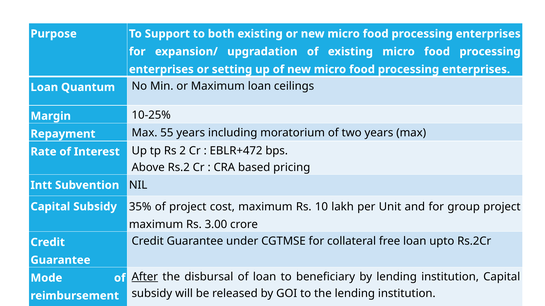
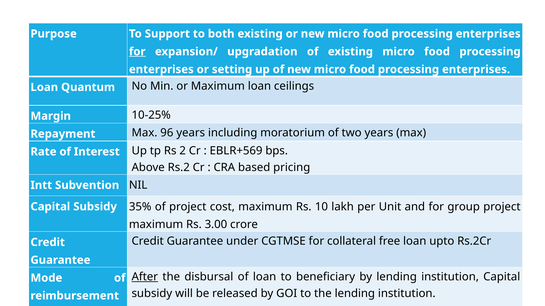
for at (137, 52) underline: none -> present
55: 55 -> 96
EBLR+472: EBLR+472 -> EBLR+569
